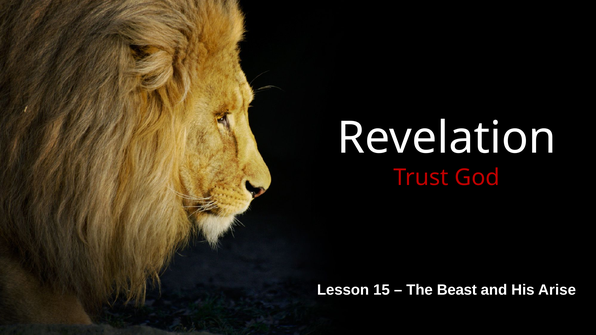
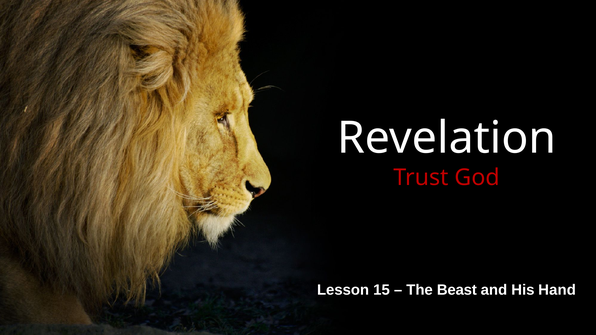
Arise: Arise -> Hand
